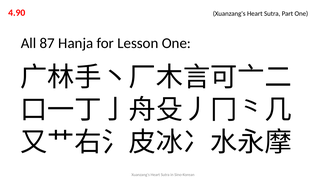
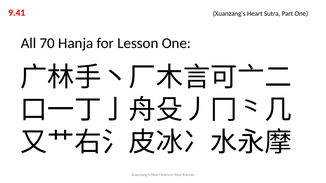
4.90: 4.90 -> 9.41
87: 87 -> 70
